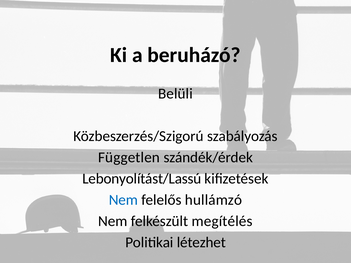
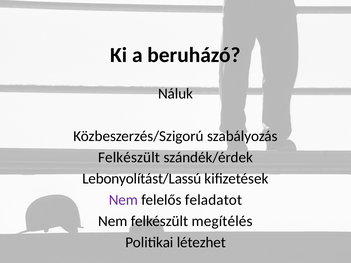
Belüli: Belüli -> Náluk
Független at (129, 157): Független -> Felkészült
Nem at (123, 200) colour: blue -> purple
hullámzó: hullámzó -> feladatot
